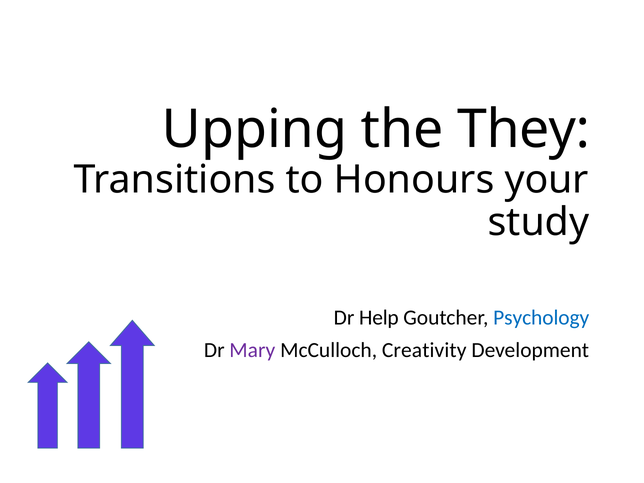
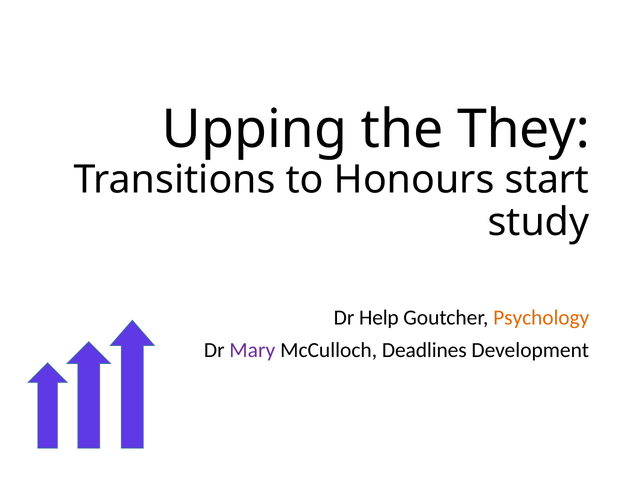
your: your -> start
Psychology colour: blue -> orange
Creativity: Creativity -> Deadlines
